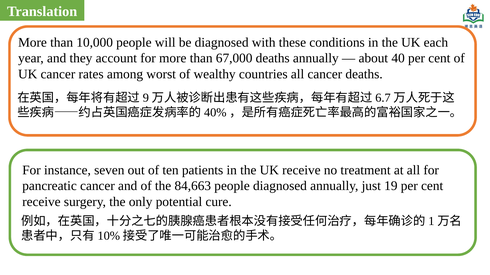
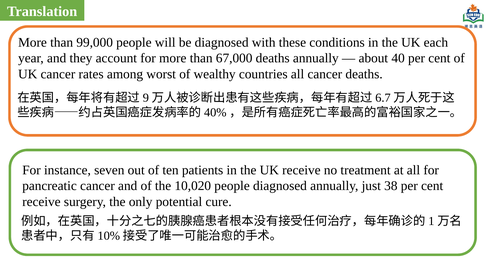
10,000: 10,000 -> 99,000
84,663: 84,663 -> 10,020
19: 19 -> 38
